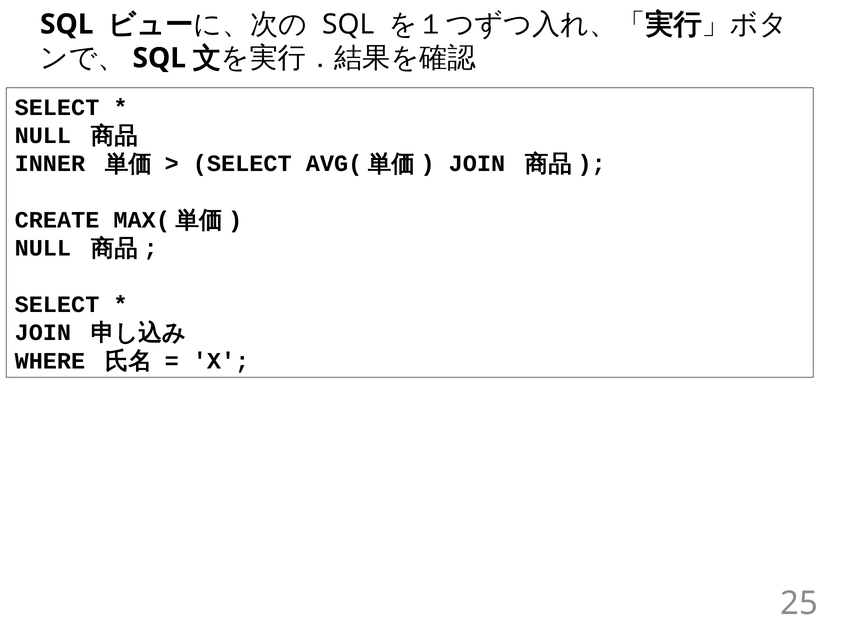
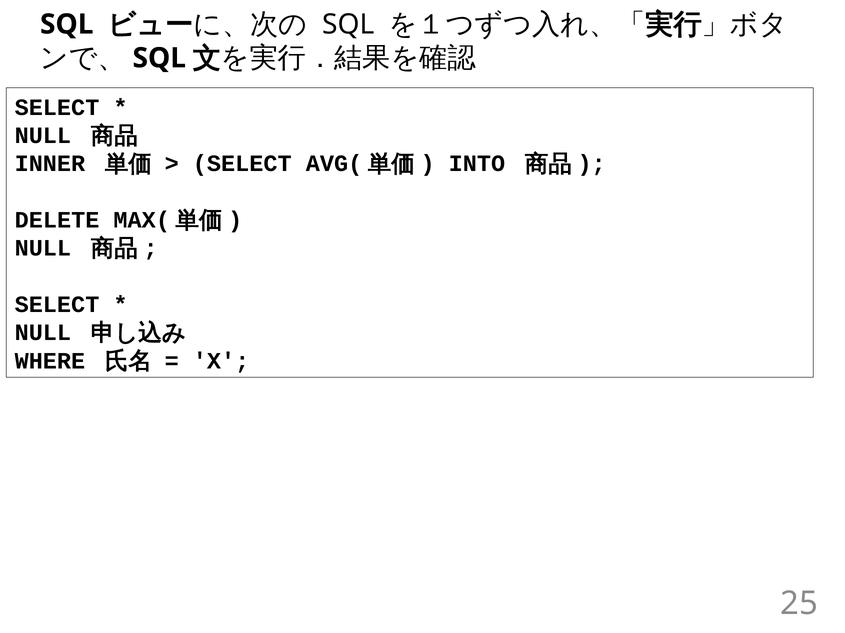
JOIN at (477, 164): JOIN -> INTO
CREATE: CREATE -> DELETE
JOIN at (43, 333): JOIN -> NULL
